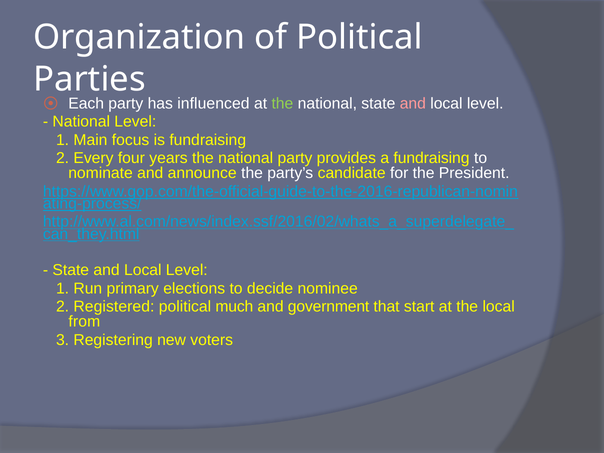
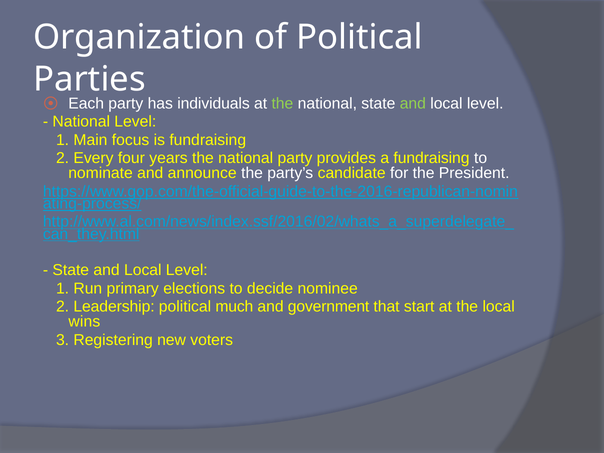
influenced: influenced -> individuals
and at (413, 104) colour: pink -> light green
Registered: Registered -> Leadership
from: from -> wins
